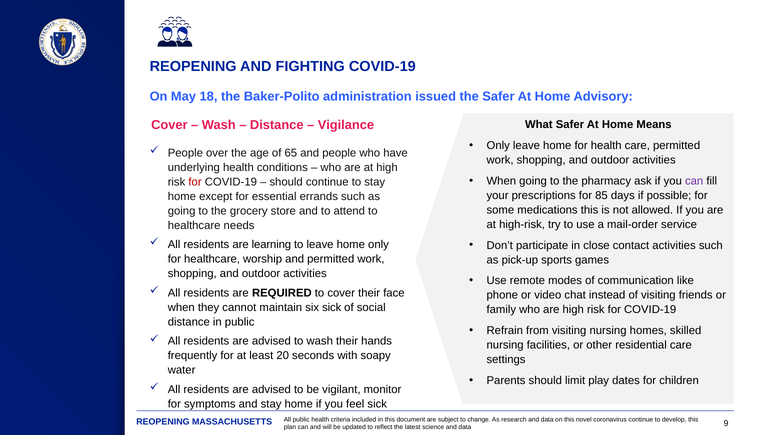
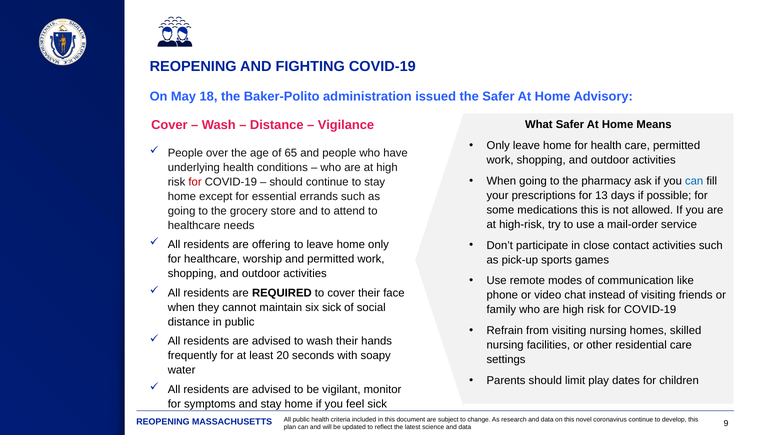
can at (694, 181) colour: purple -> blue
85: 85 -> 13
learning: learning -> offering
